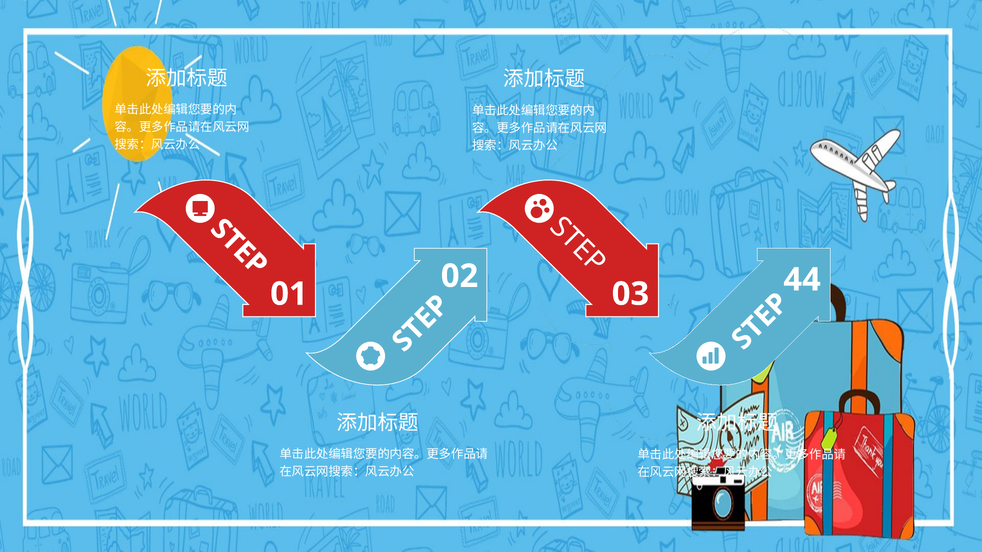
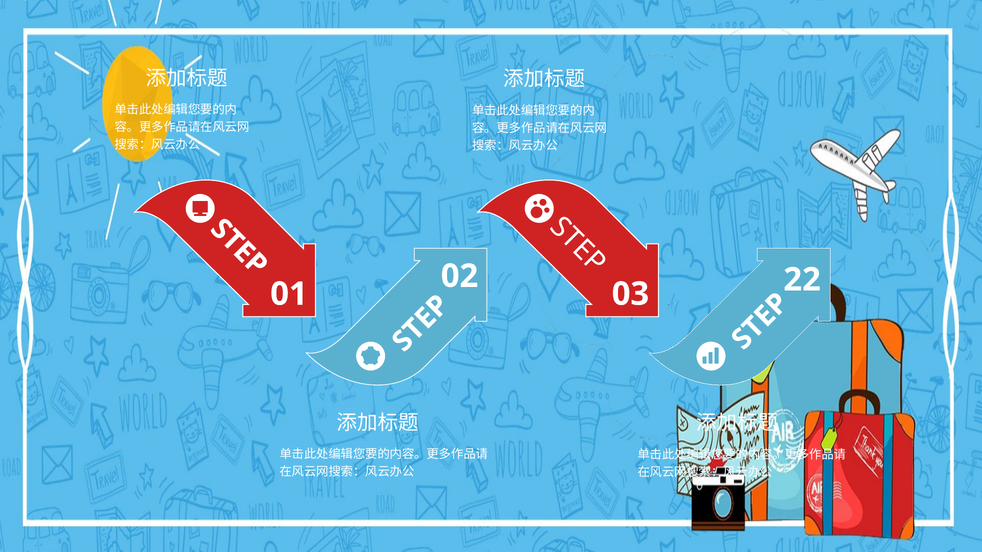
44: 44 -> 22
